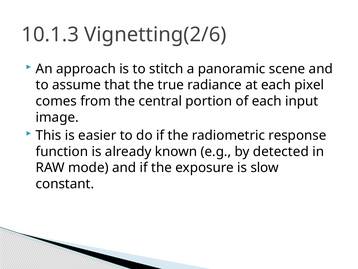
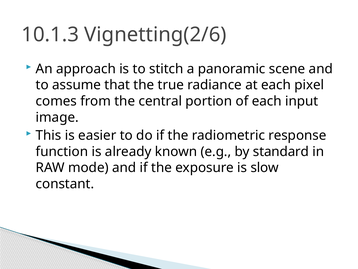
detected: detected -> standard
